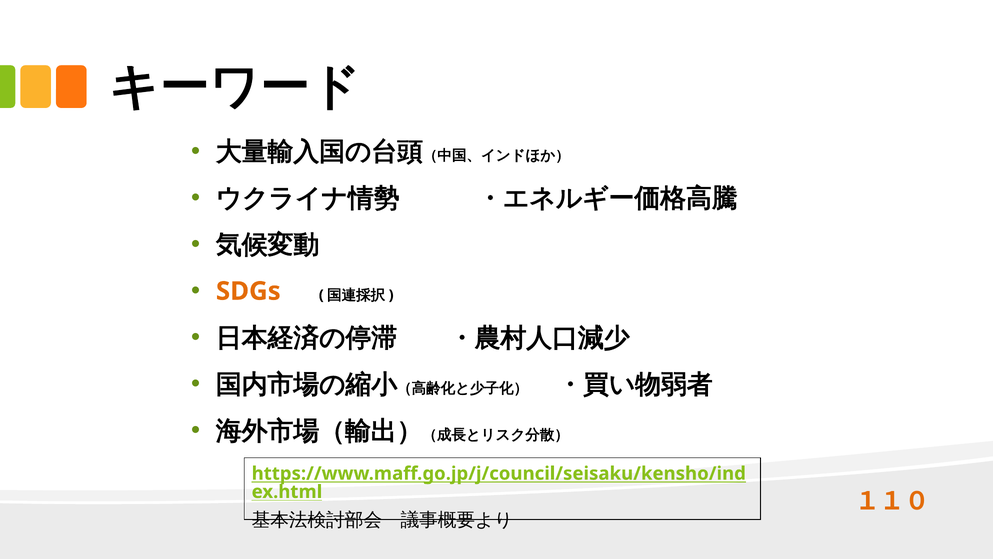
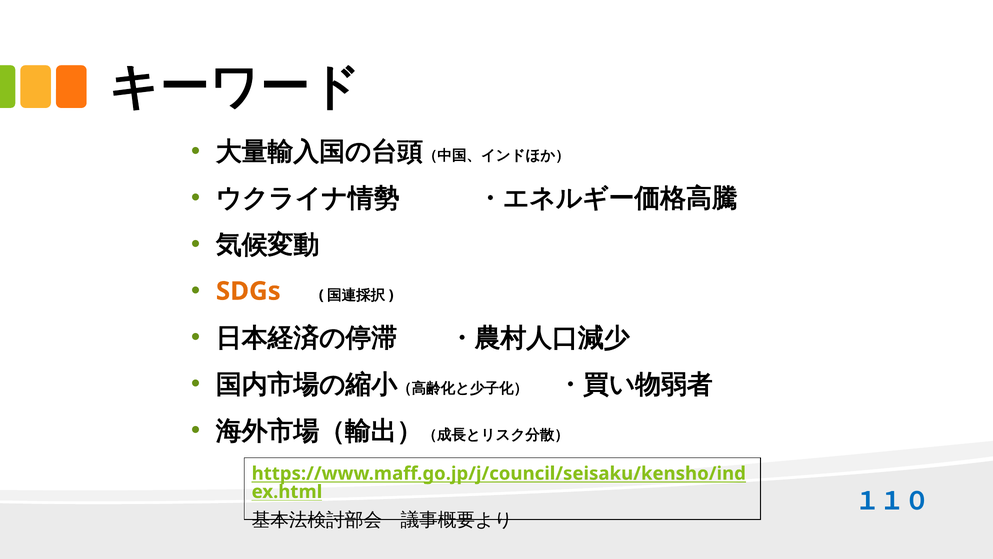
１１０ colour: orange -> blue
